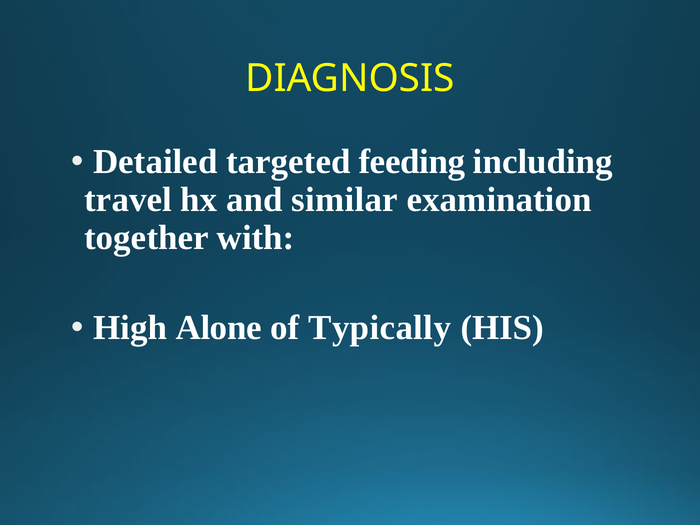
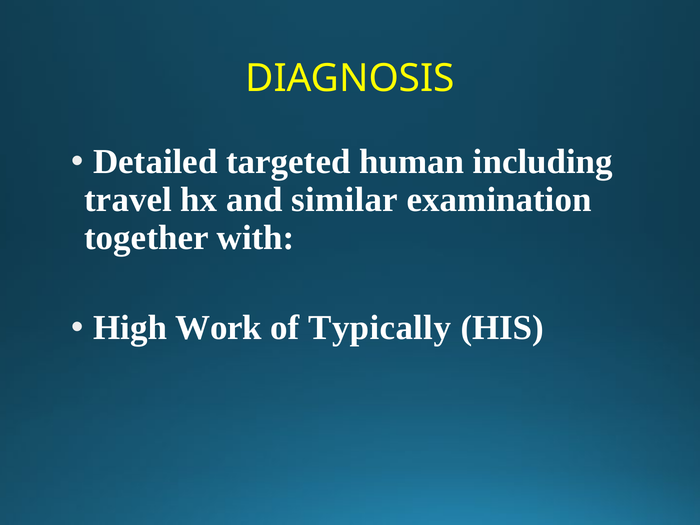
feeding: feeding -> human
Alone: Alone -> Work
